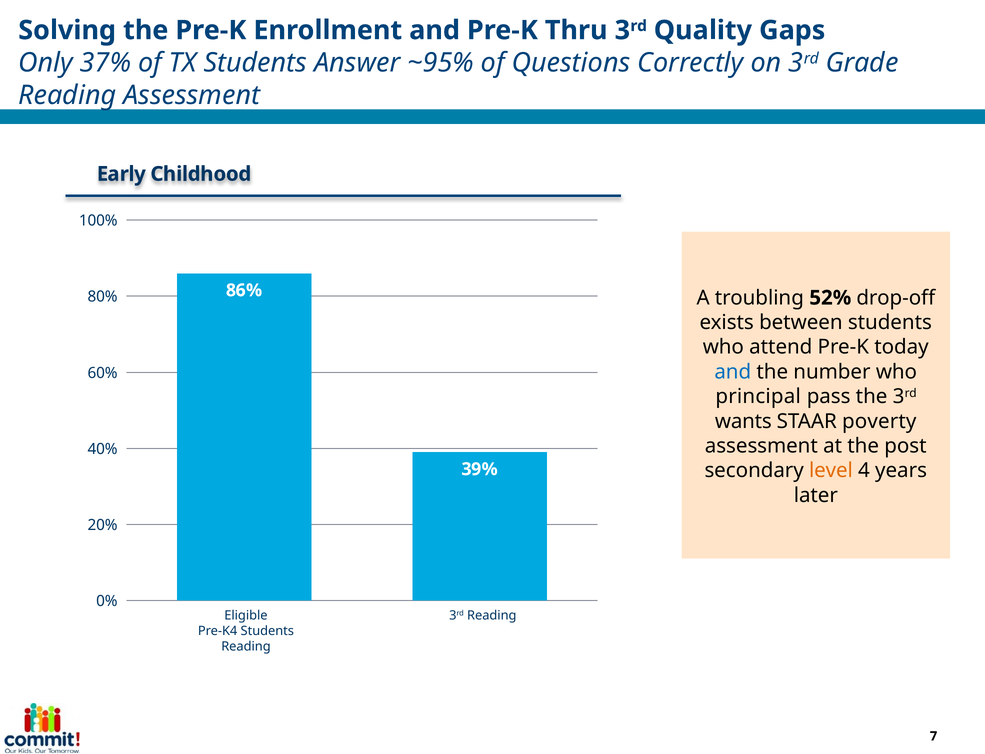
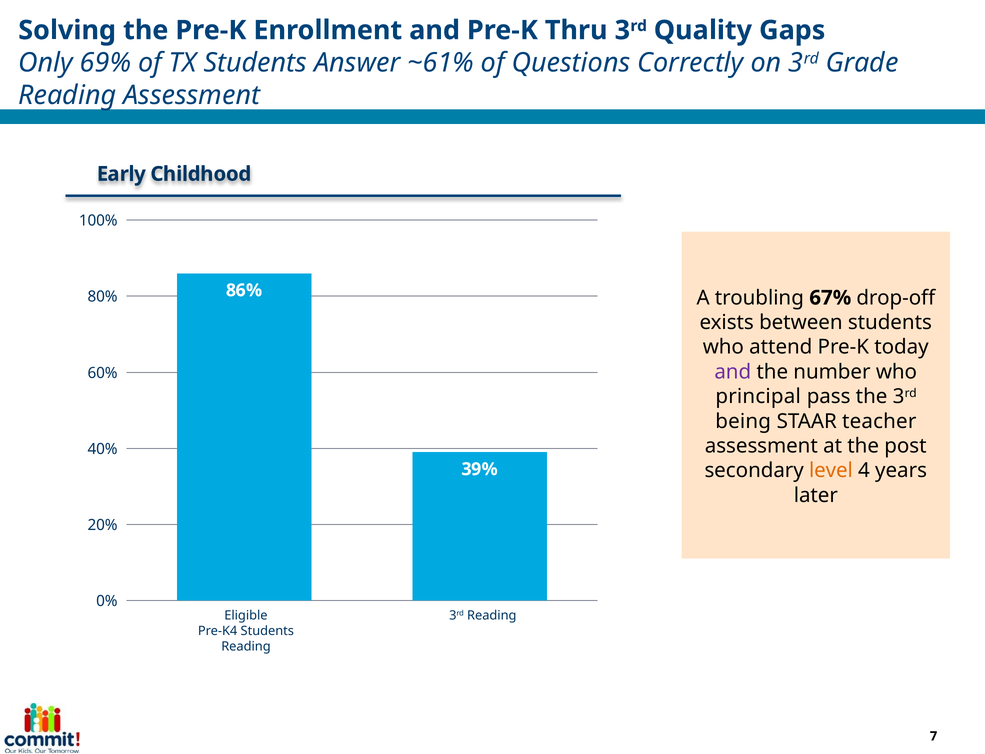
37%: 37% -> 69%
~95%: ~95% -> ~61%
52%: 52% -> 67%
and at (733, 372) colour: blue -> purple
wants: wants -> being
poverty: poverty -> teacher
